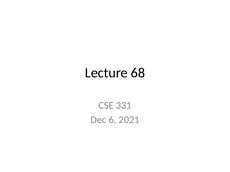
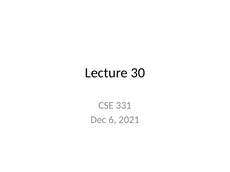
68: 68 -> 30
